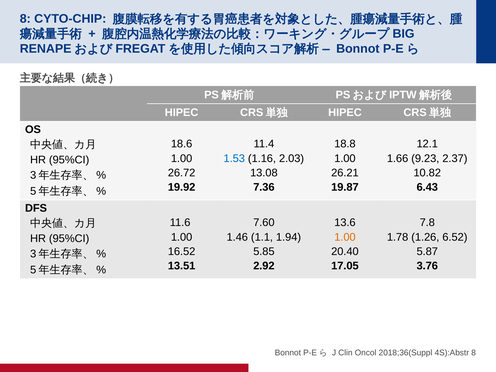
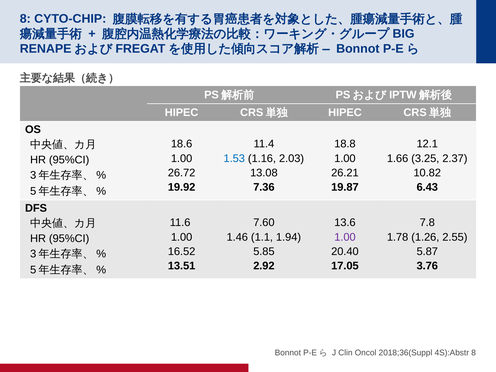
9.23: 9.23 -> 3.25
1.00 at (345, 237) colour: orange -> purple
6.52: 6.52 -> 2.55
